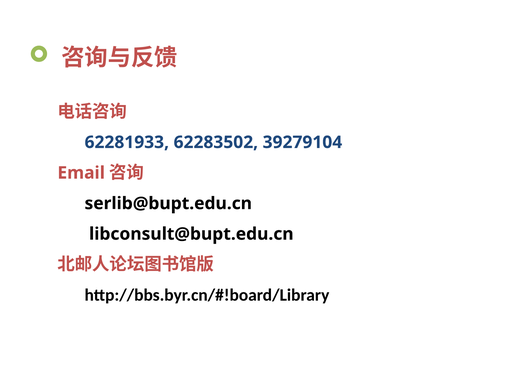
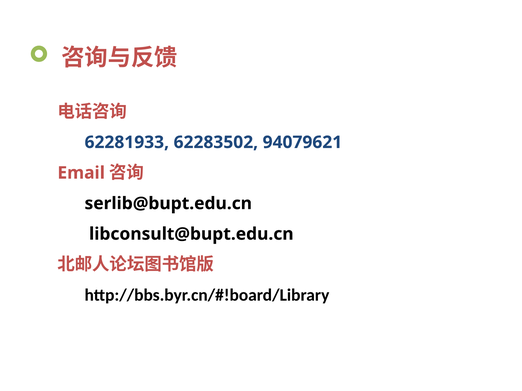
39279104: 39279104 -> 94079621
